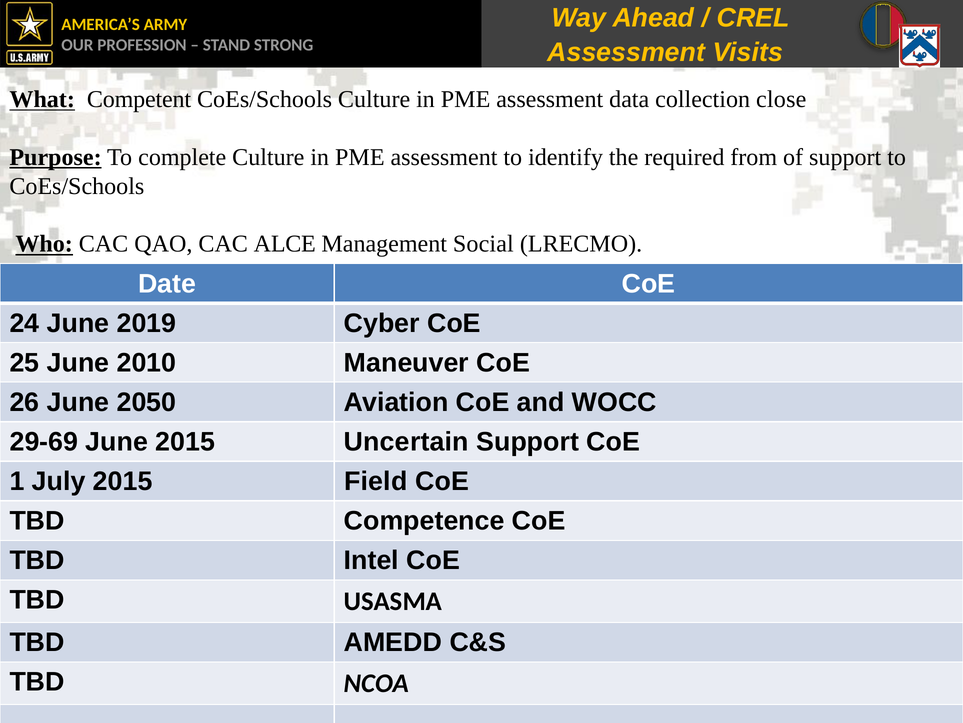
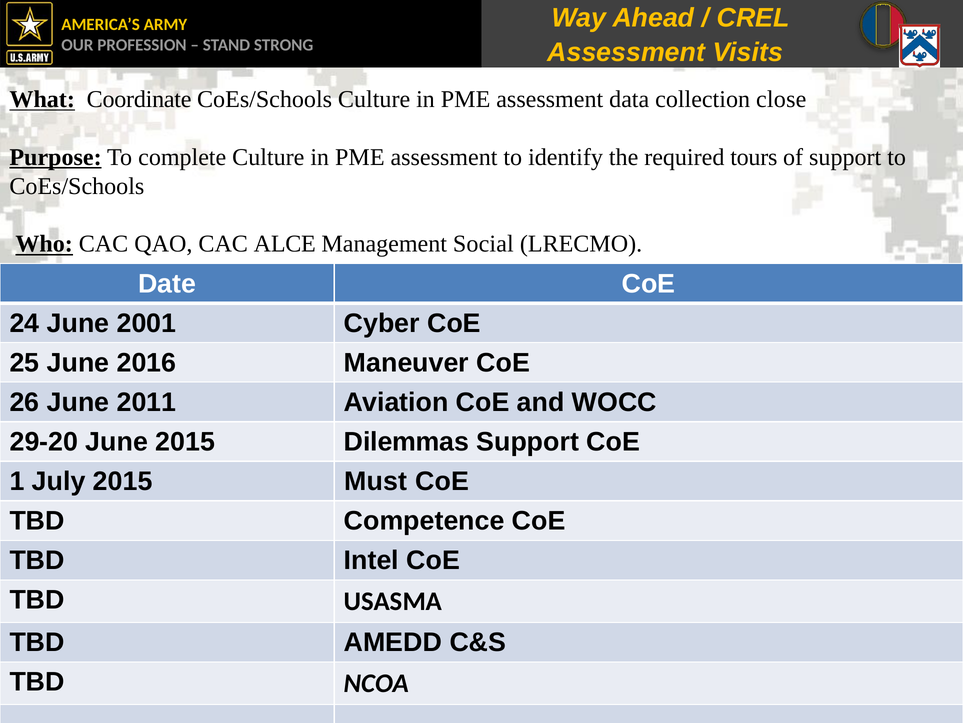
Competent: Competent -> Coordinate
from: from -> tours
2019: 2019 -> 2001
2010: 2010 -> 2016
2050: 2050 -> 2011
29-69: 29-69 -> 29-20
Uncertain: Uncertain -> Dilemmas
Field: Field -> Must
